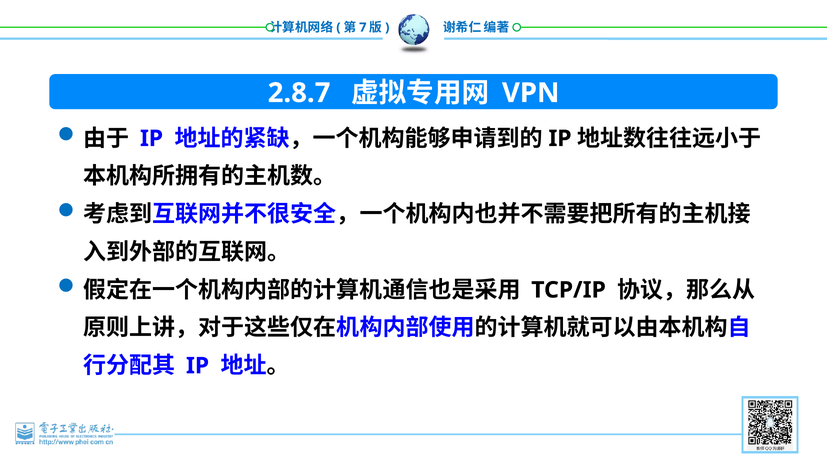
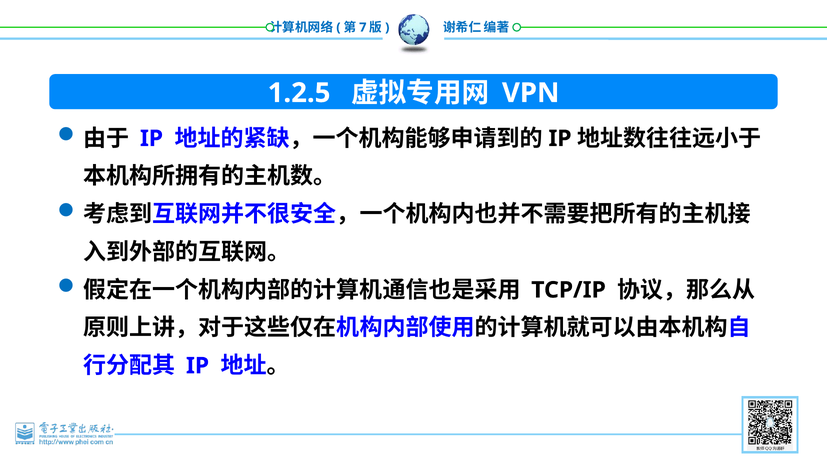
2.8.7: 2.8.7 -> 1.2.5
